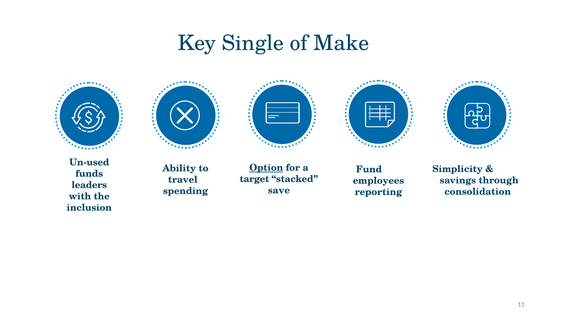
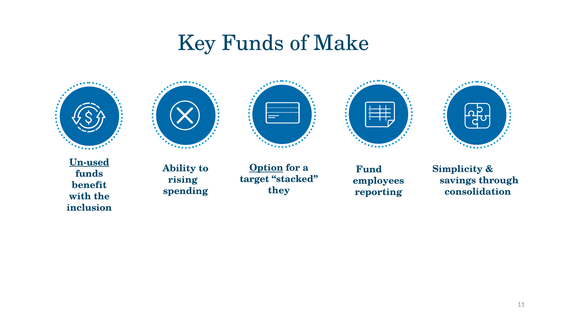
Key Single: Single -> Funds
Un-used underline: none -> present
travel: travel -> rising
leaders: leaders -> benefit
save: save -> they
